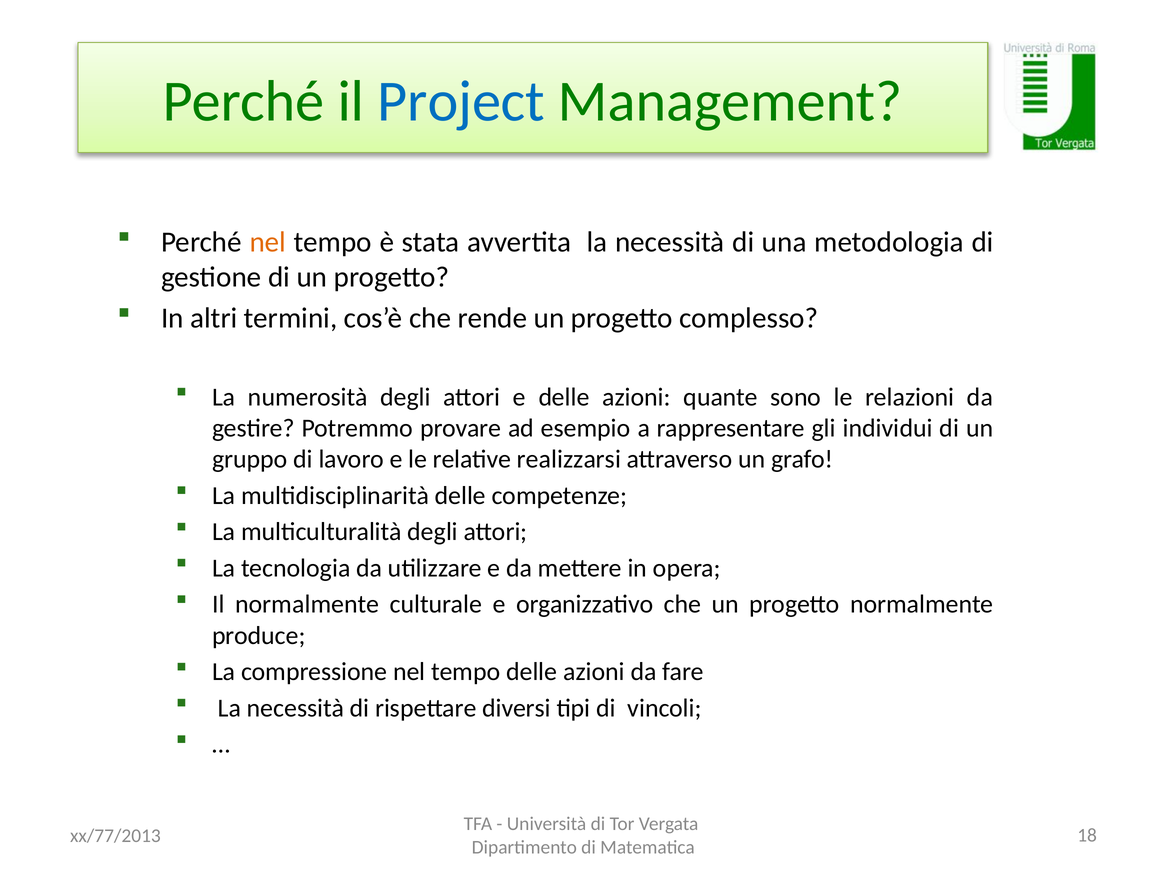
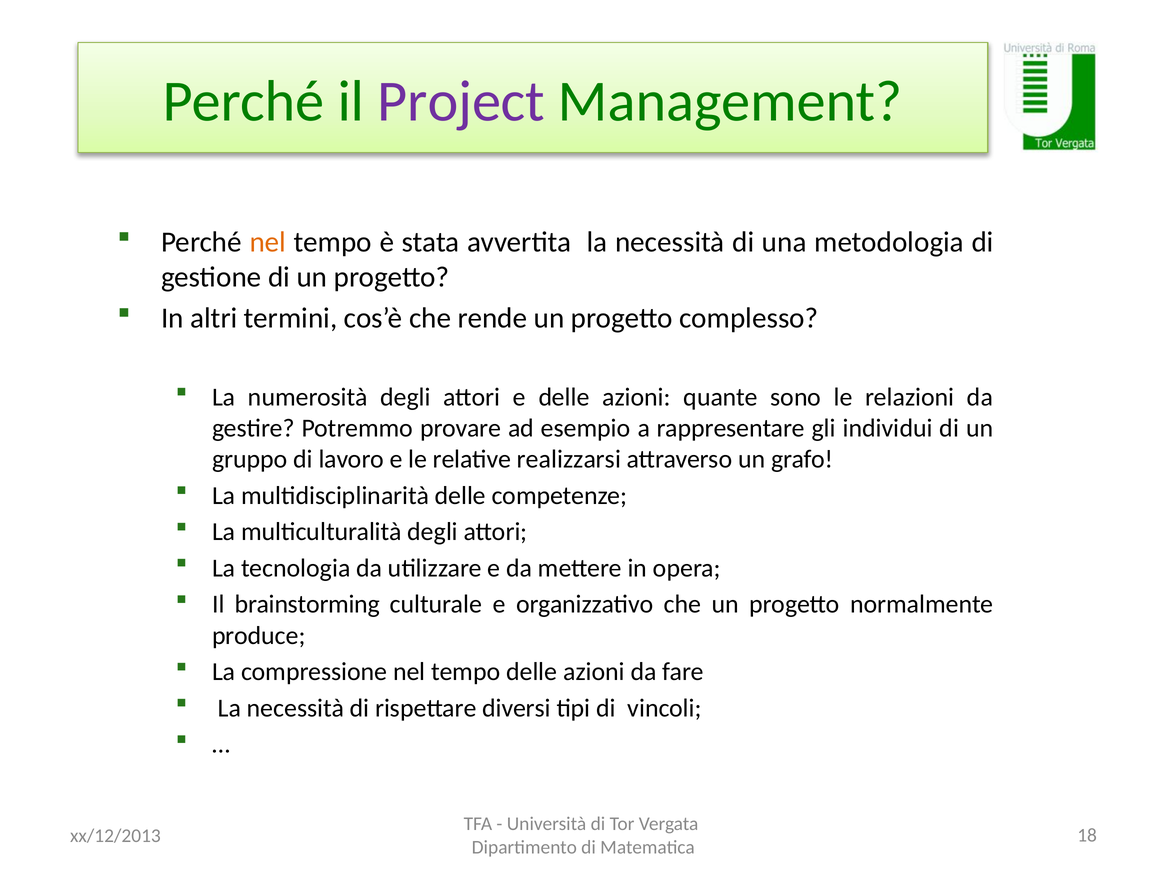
Project colour: blue -> purple
Il normalmente: normalmente -> brainstorming
xx/77/2013: xx/77/2013 -> xx/12/2013
